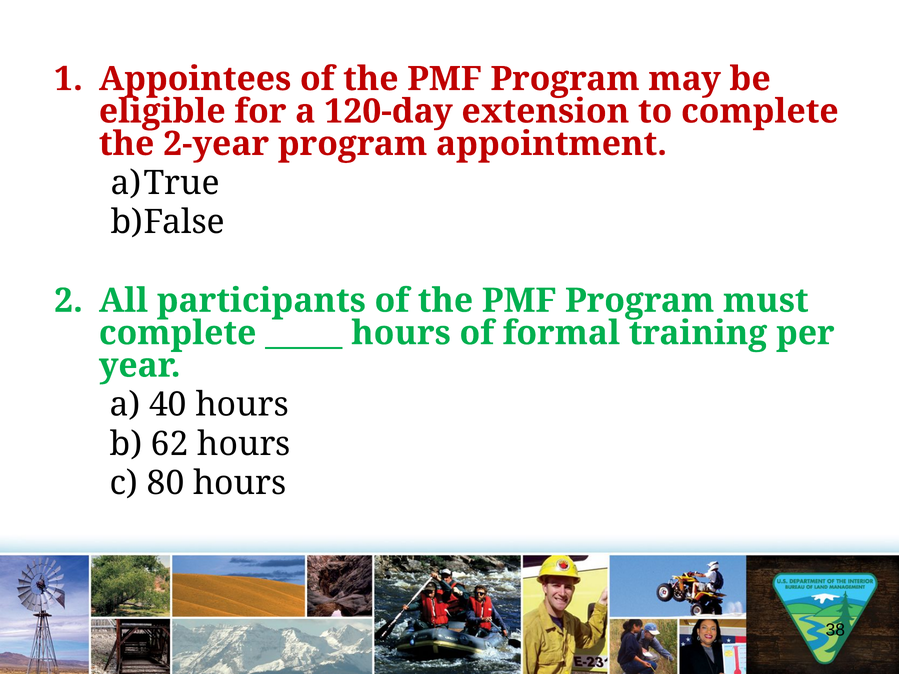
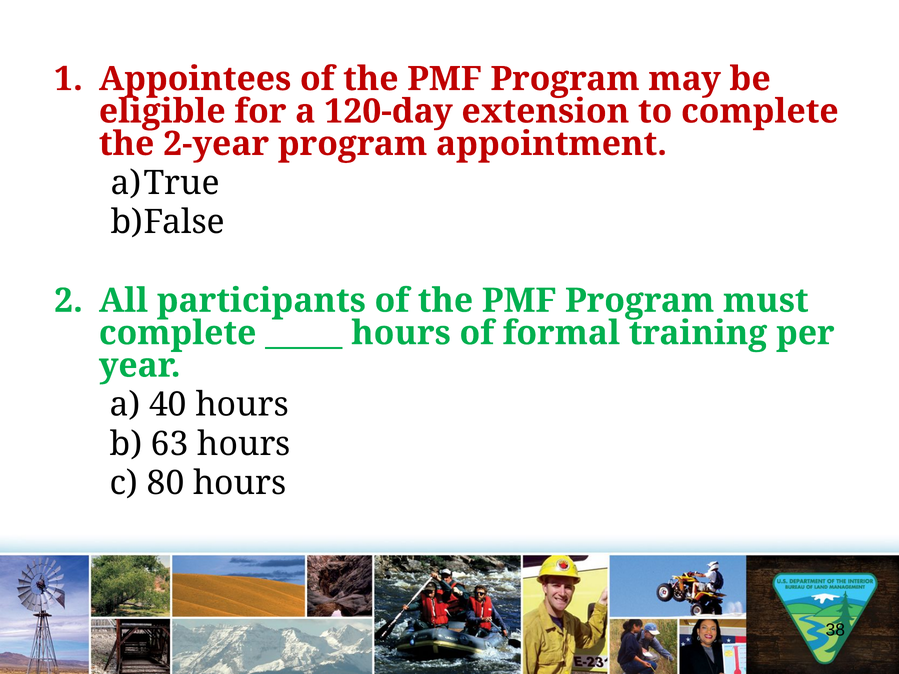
62: 62 -> 63
